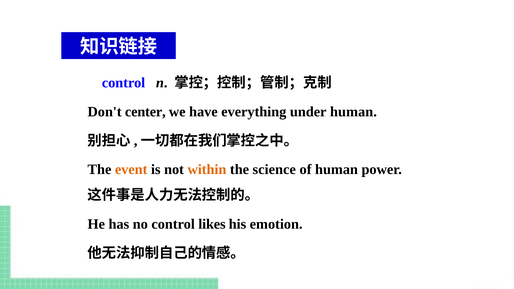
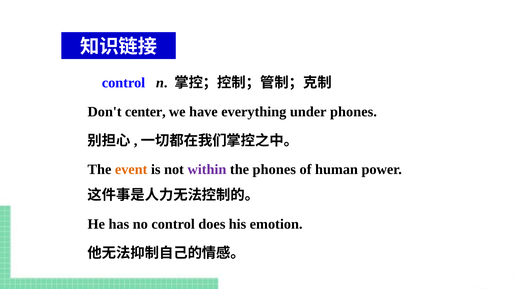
under human: human -> phones
within colour: orange -> purple
the science: science -> phones
likes: likes -> does
